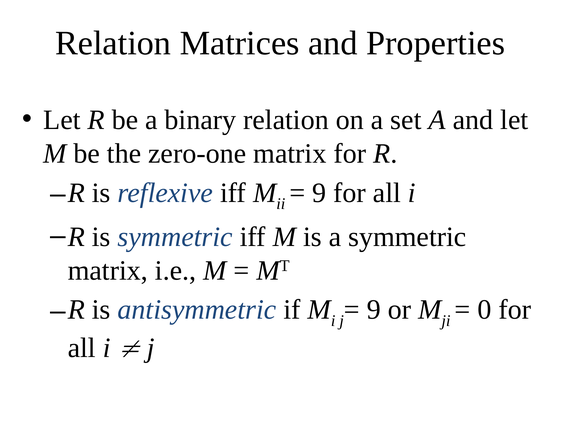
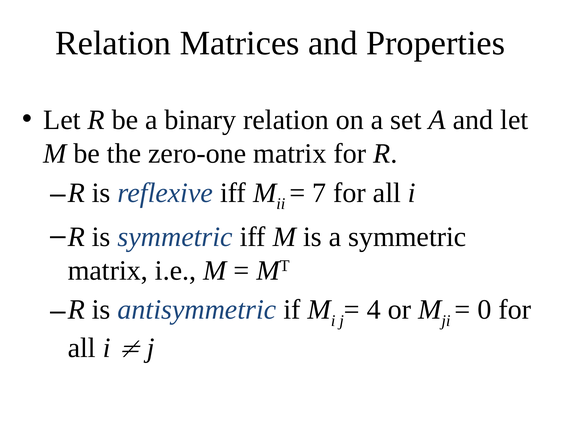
9 at (319, 193): 9 -> 7
9 at (374, 310): 9 -> 4
